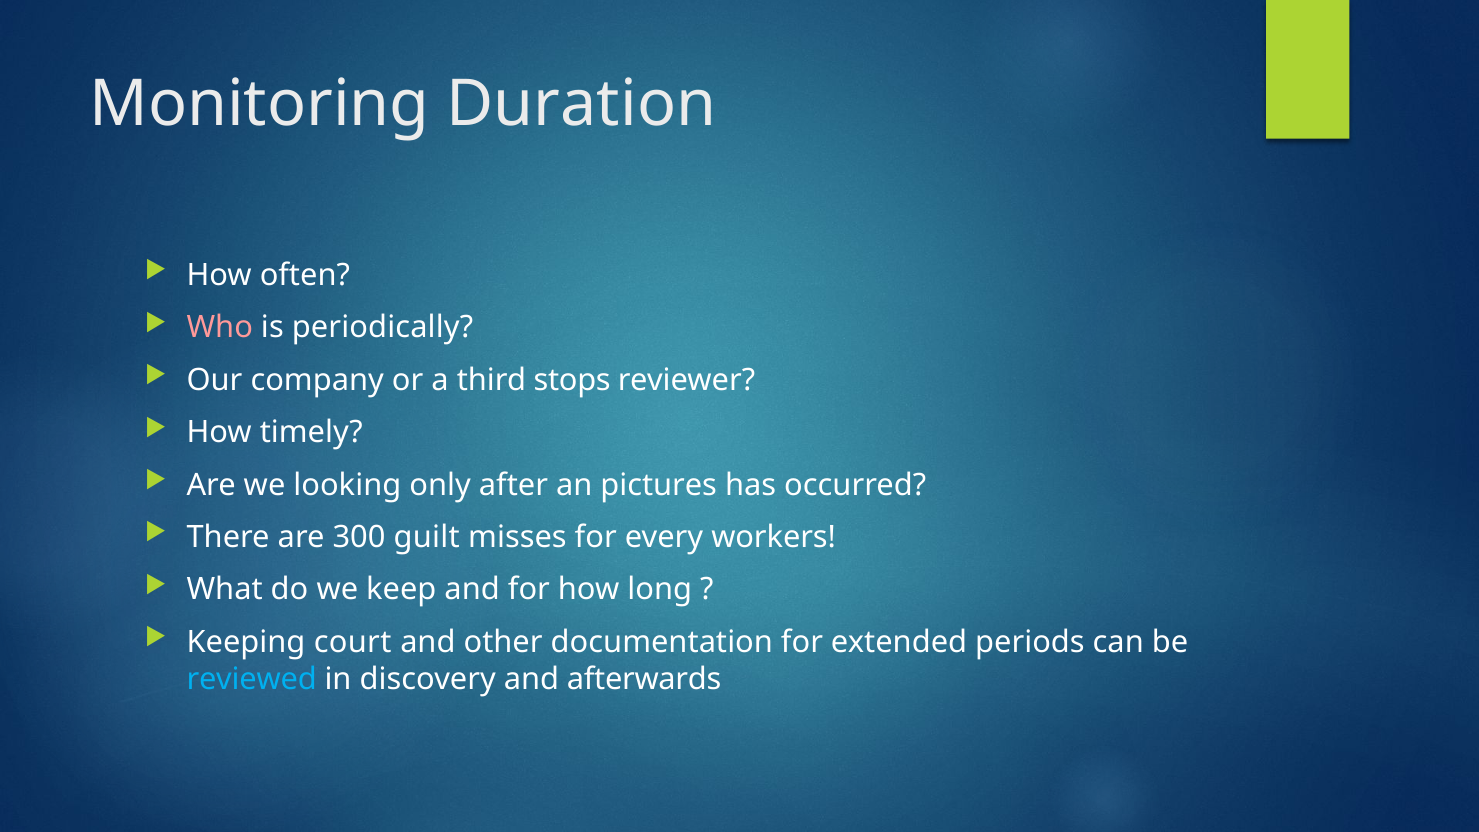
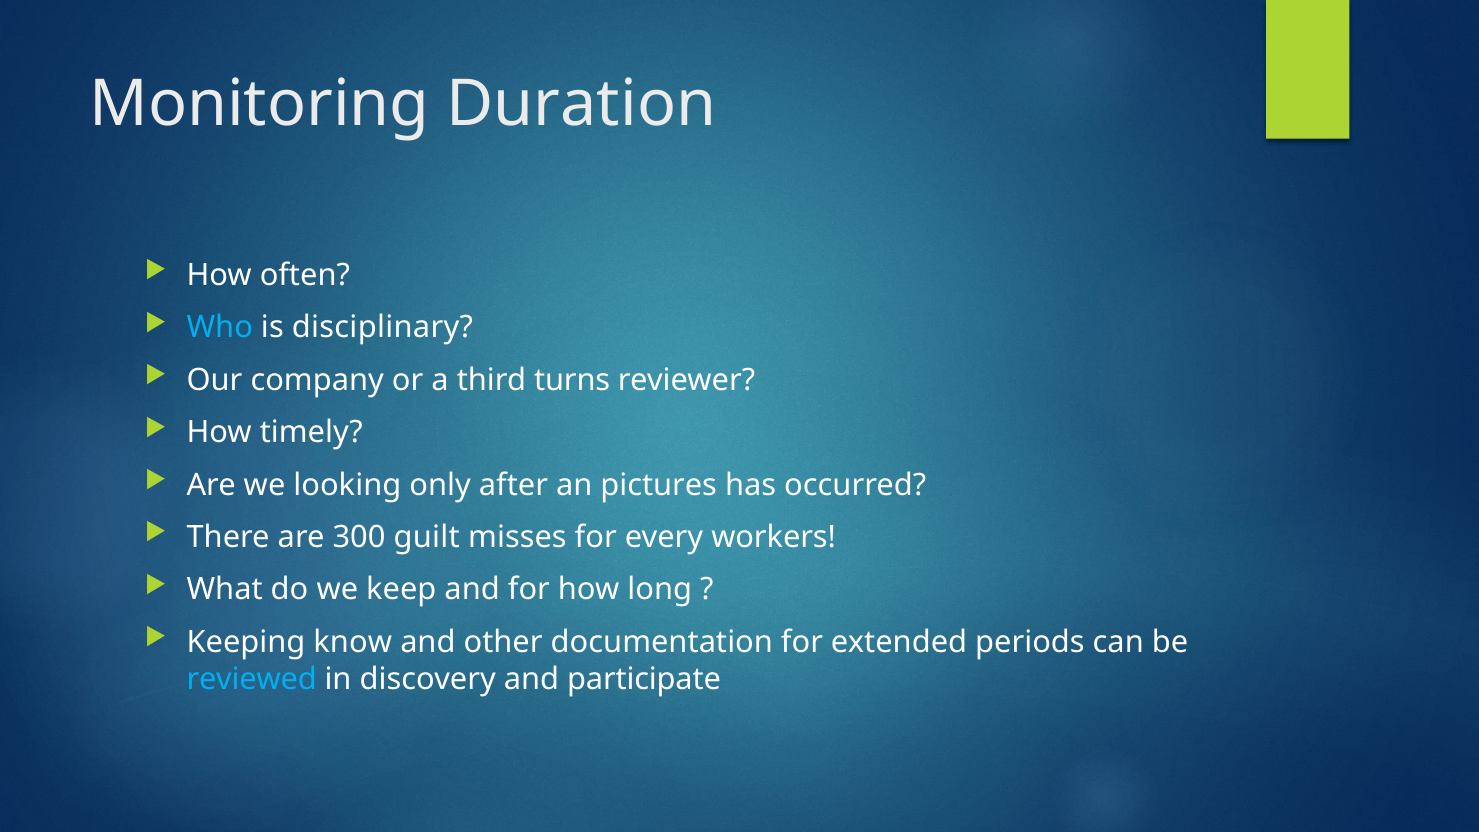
Who colour: pink -> light blue
periodically: periodically -> disciplinary
stops: stops -> turns
court: court -> know
afterwards: afterwards -> participate
